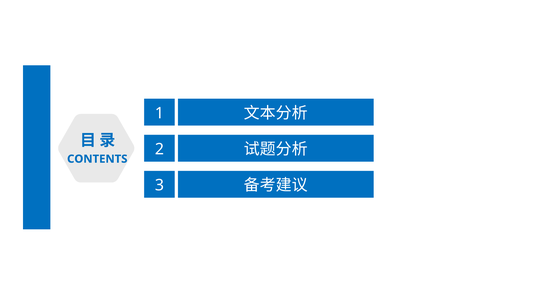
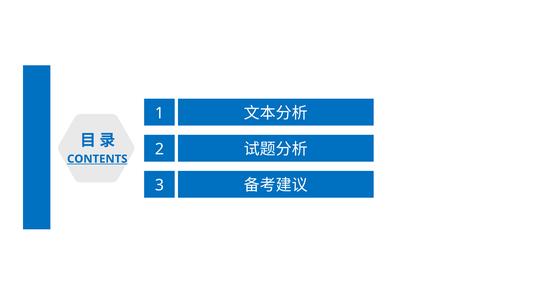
CONTENTS underline: none -> present
